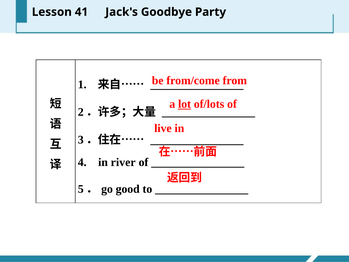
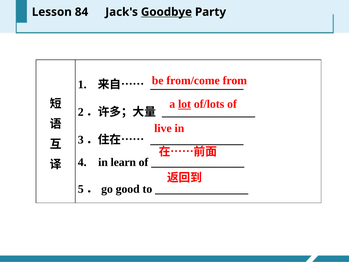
41: 41 -> 84
Goodbye underline: none -> present
river: river -> learn
